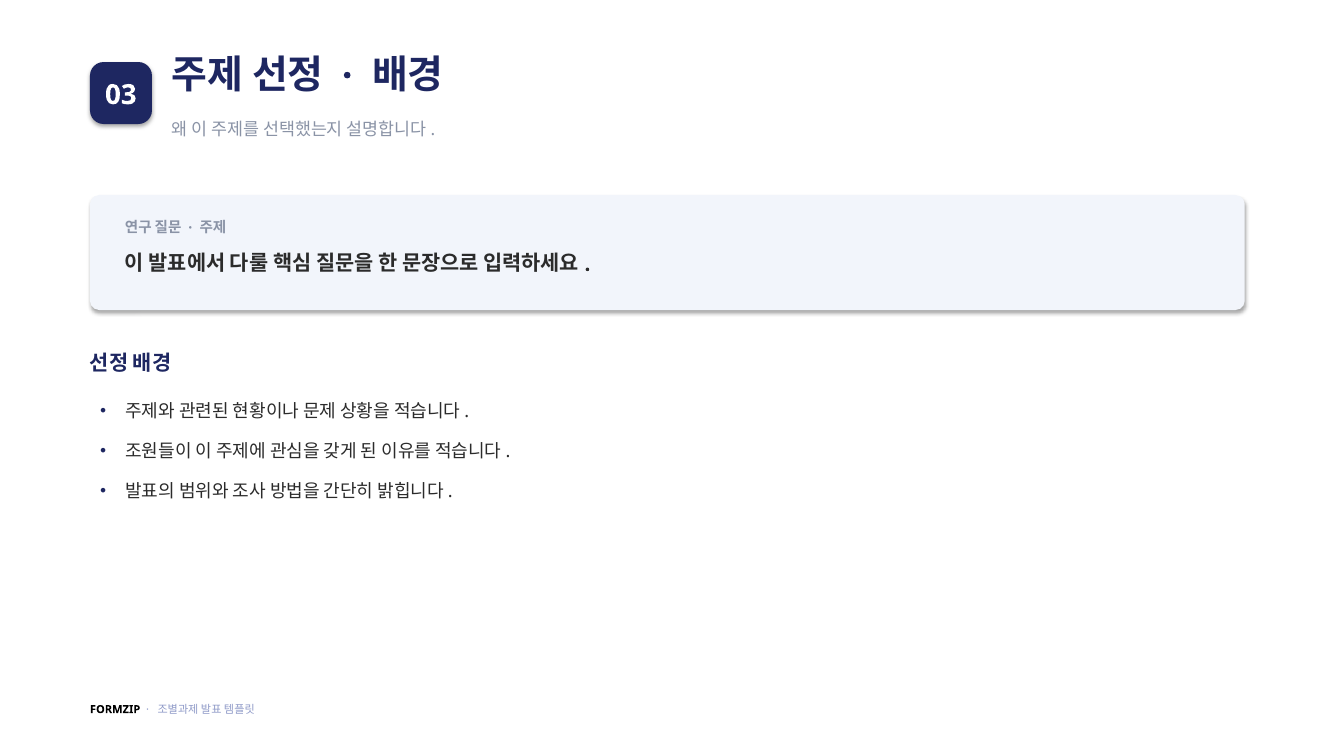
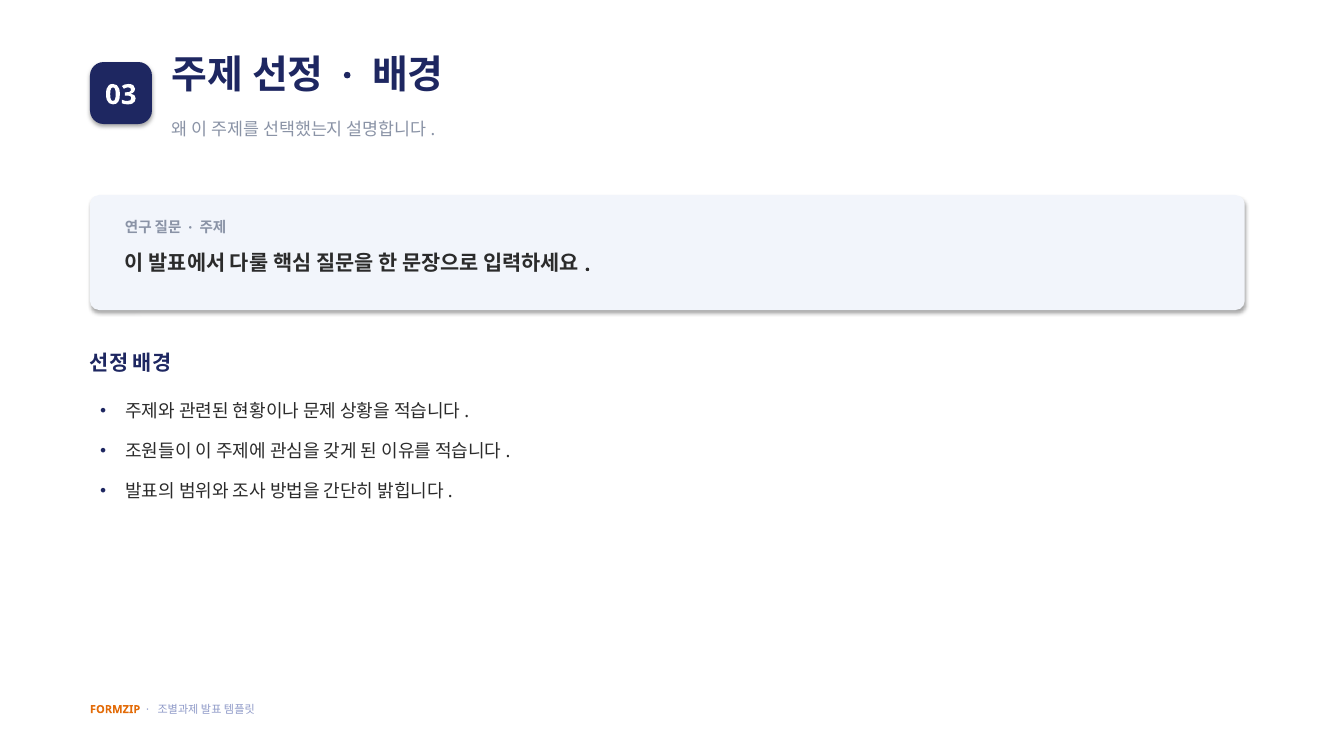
FORMZIP colour: black -> orange
